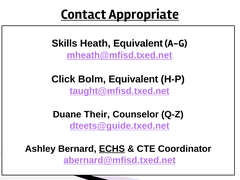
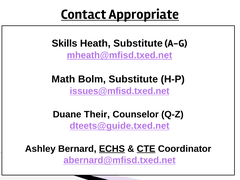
Heath Equivalent: Equivalent -> Substitute
Click: Click -> Math
Bolm Equivalent: Equivalent -> Substitute
taught@mfisd.txed.net: taught@mfisd.txed.net -> issues@mfisd.txed.net
CTE underline: none -> present
